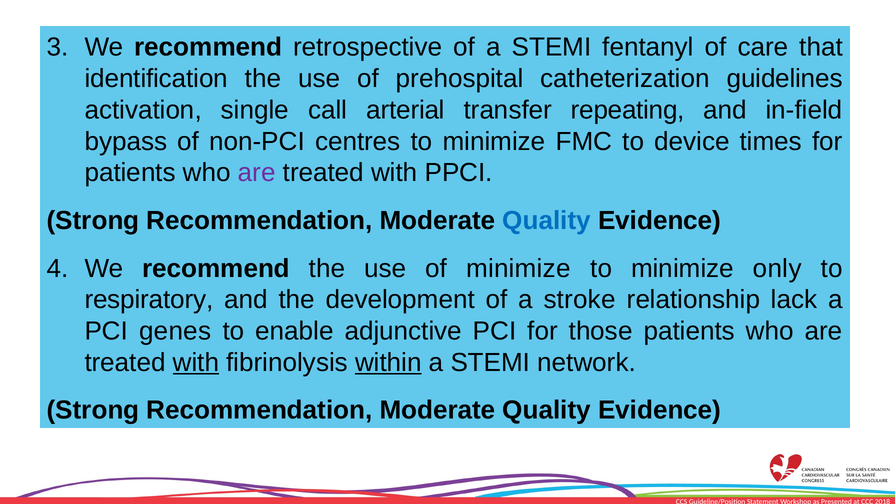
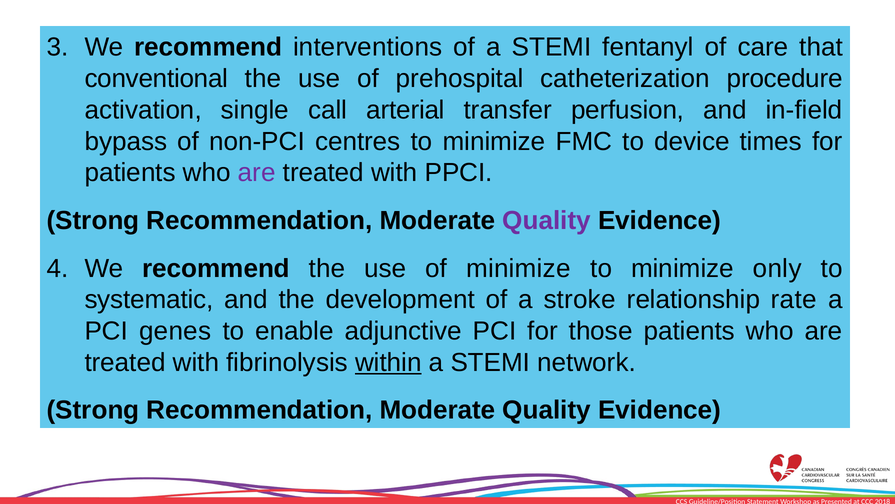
retrospective: retrospective -> interventions
identification: identification -> conventional
guidelines: guidelines -> procedure
repeating: repeating -> perfusion
Quality at (547, 220) colour: blue -> purple
respiratory: respiratory -> systematic
lack: lack -> rate
with at (196, 362) underline: present -> none
